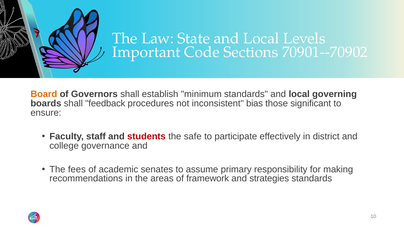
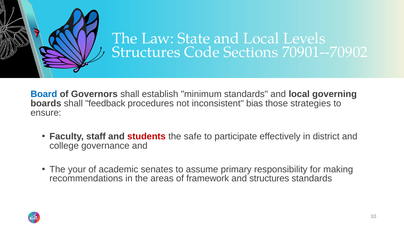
Important at (146, 52): Important -> Structures
Board colour: orange -> blue
significant: significant -> strategies
fees: fees -> your
and strategies: strategies -> structures
